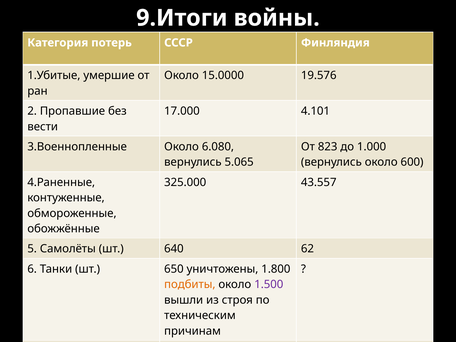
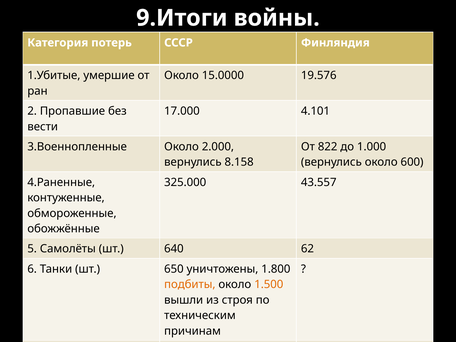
6.080: 6.080 -> 2.000
823: 823 -> 822
5.065: 5.065 -> 8.158
1.500 colour: purple -> orange
